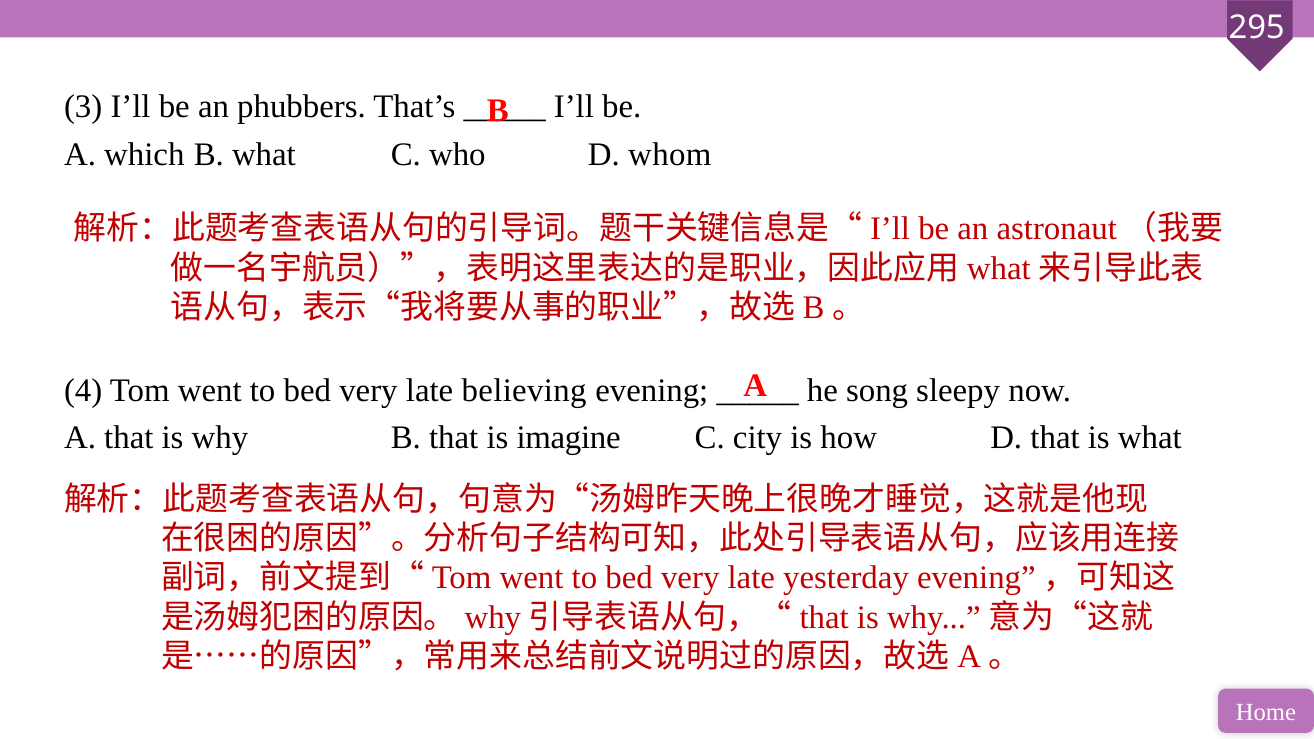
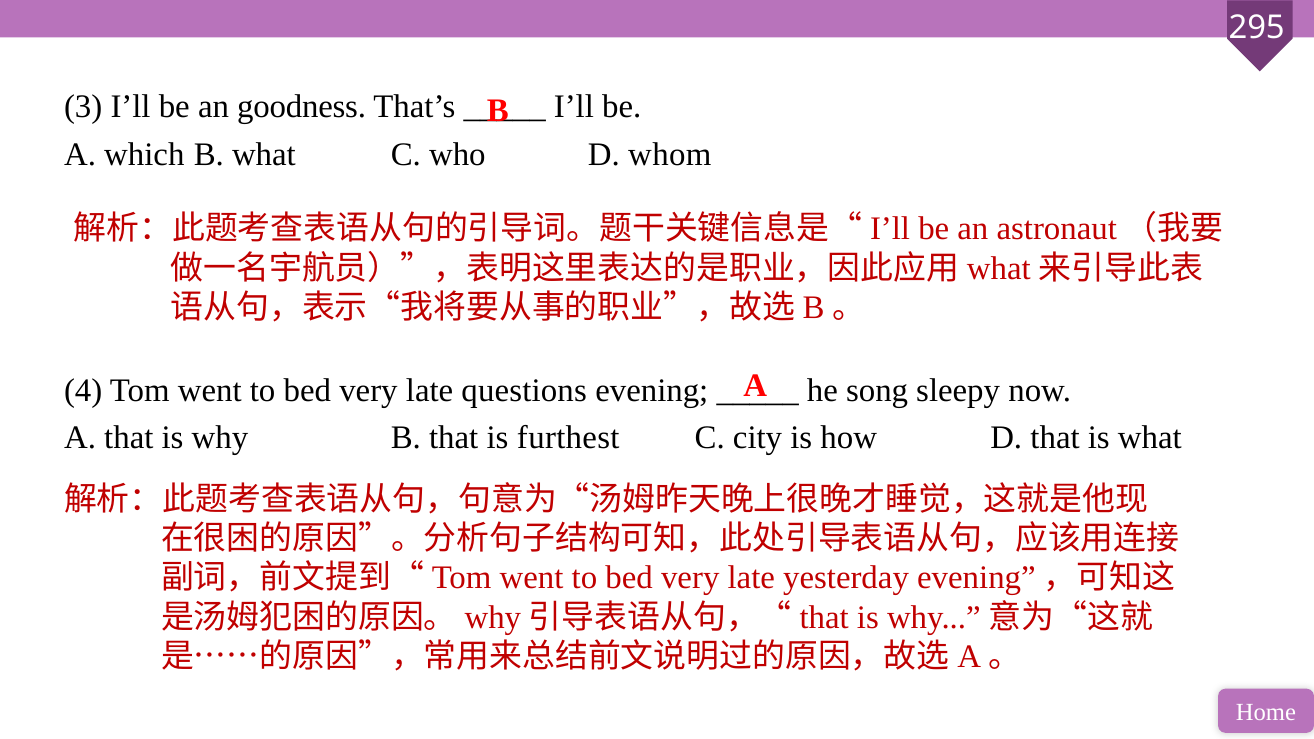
phubbers: phubbers -> goodness
believing: believing -> questions
imagine: imagine -> furthest
